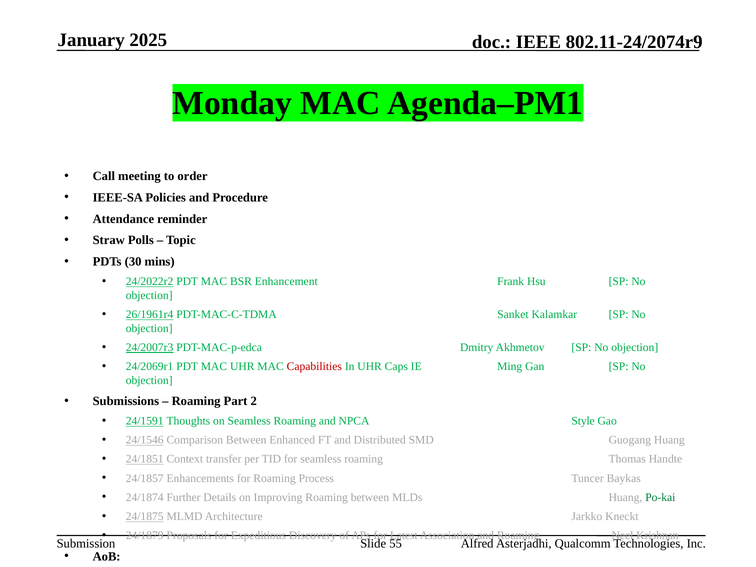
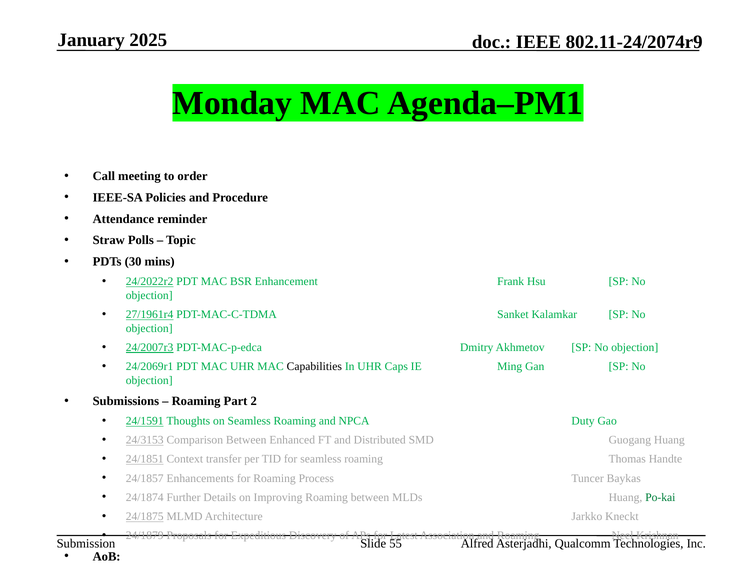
26/1961r4: 26/1961r4 -> 27/1961r4
Capabilities colour: red -> black
Style: Style -> Duty
24/1546: 24/1546 -> 24/3153
